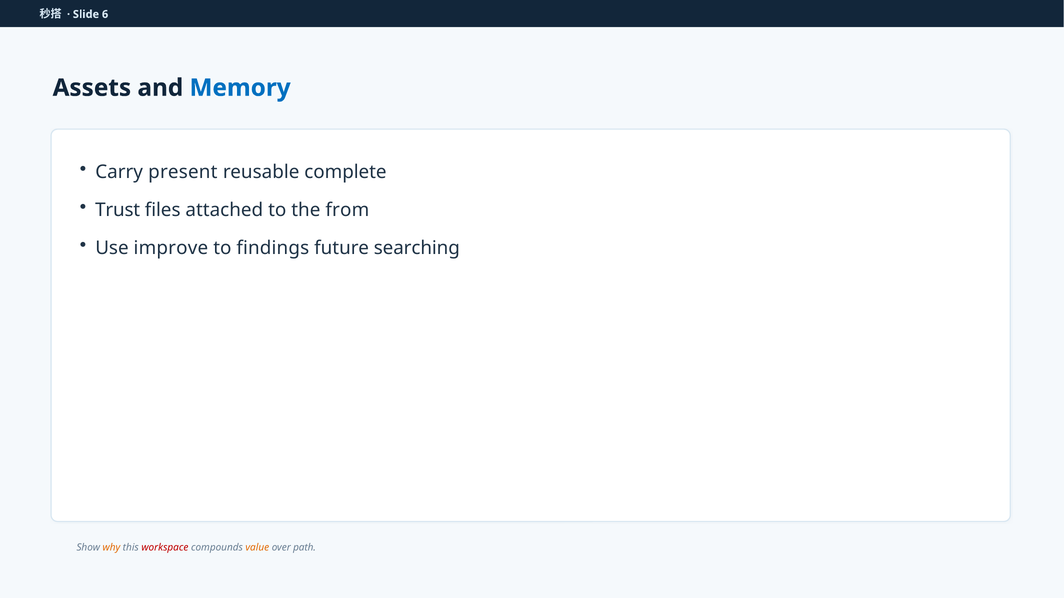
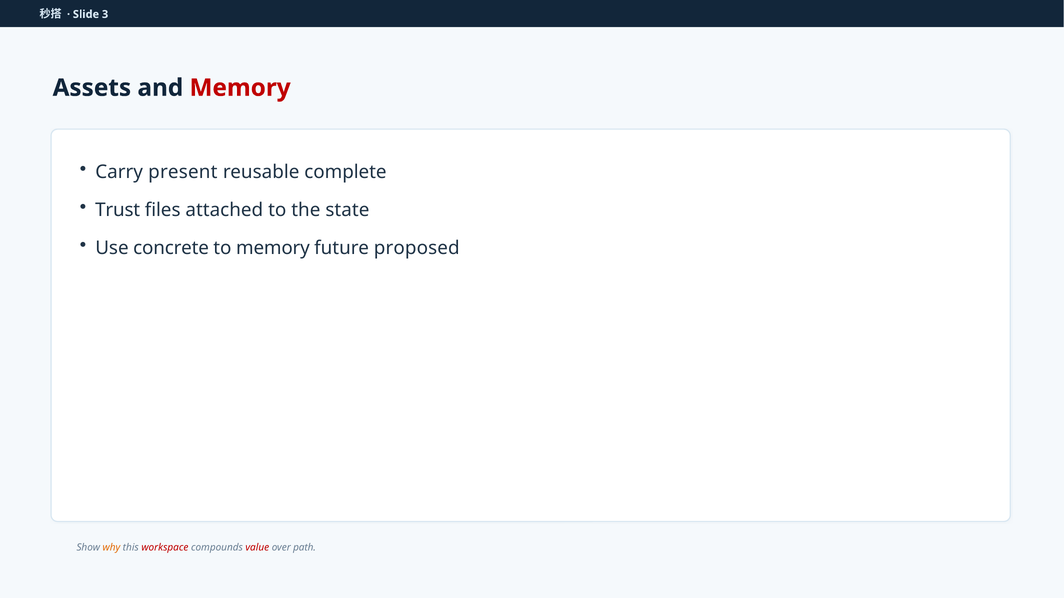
6: 6 -> 3
Memory at (240, 88) colour: blue -> red
from: from -> state
improve: improve -> concrete
to findings: findings -> memory
searching: searching -> proposed
value colour: orange -> red
